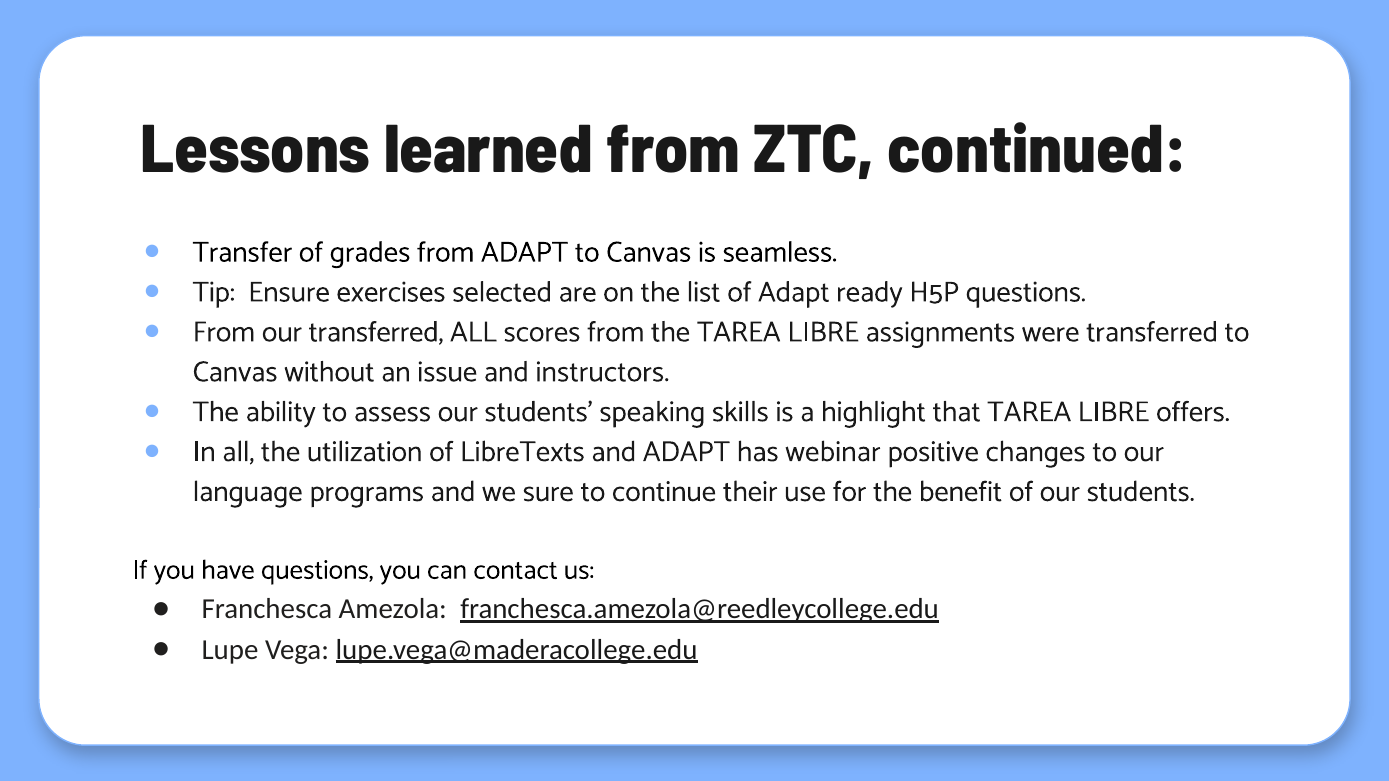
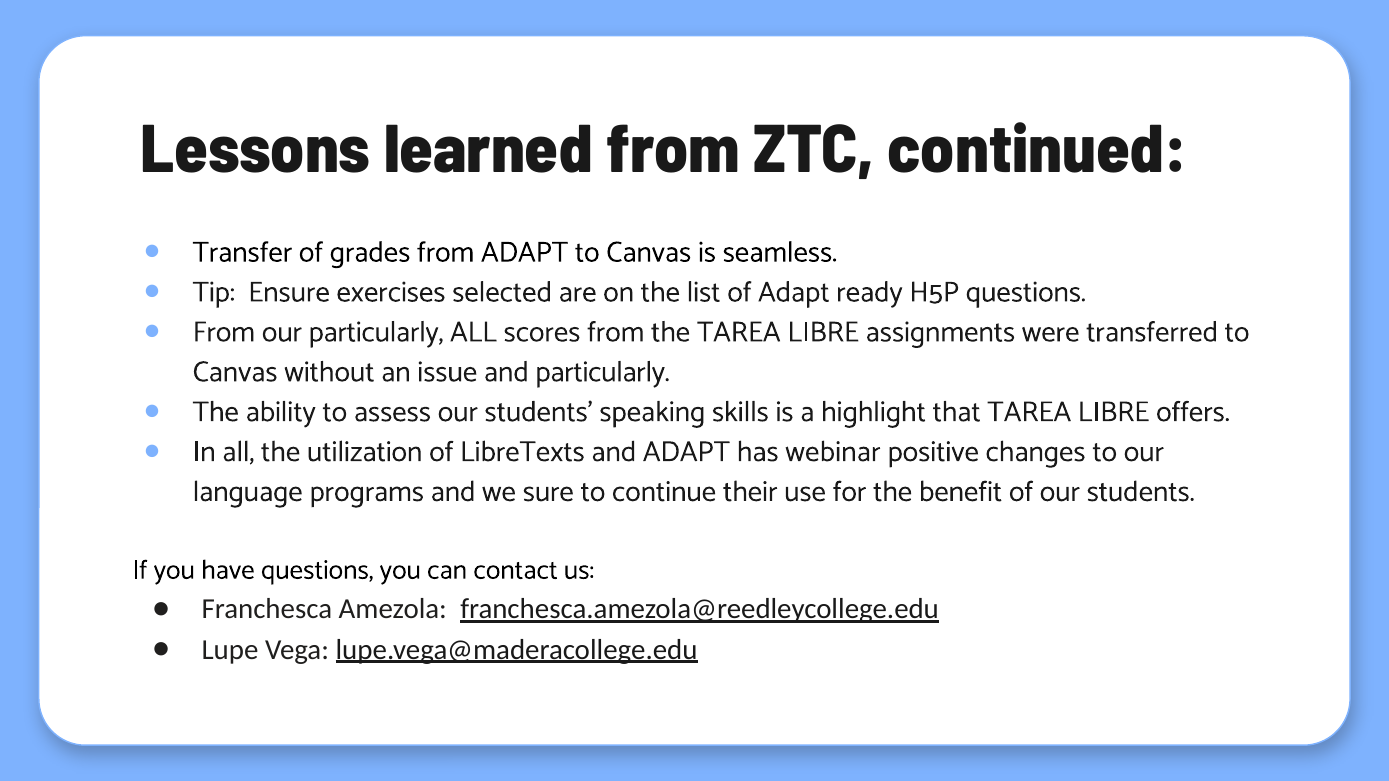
our transferred: transferred -> particularly
and instructors: instructors -> particularly
